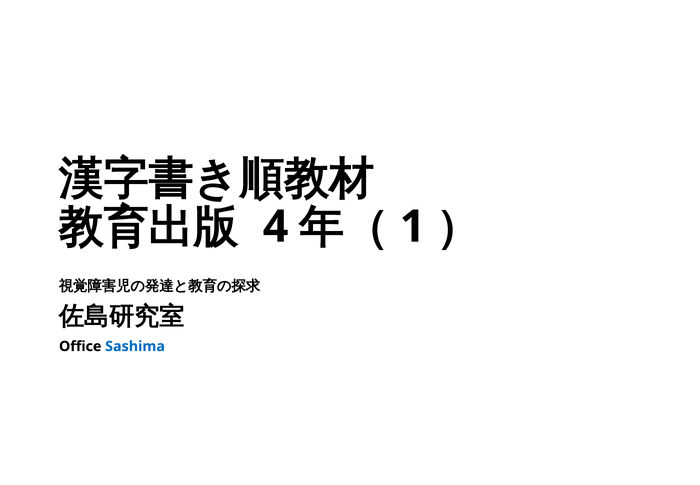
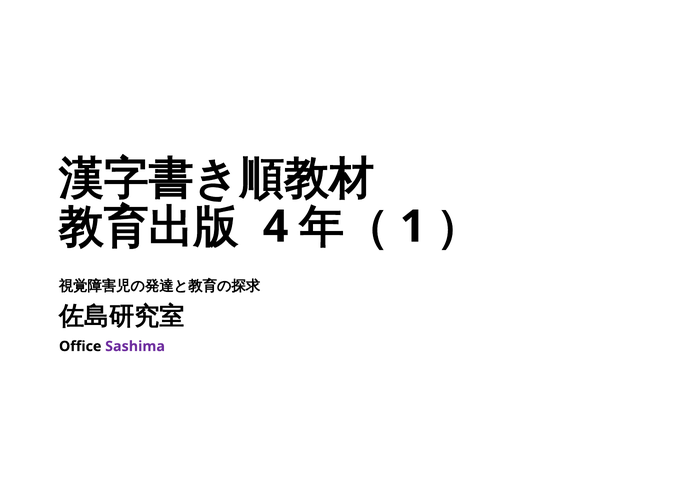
Sashima colour: blue -> purple
